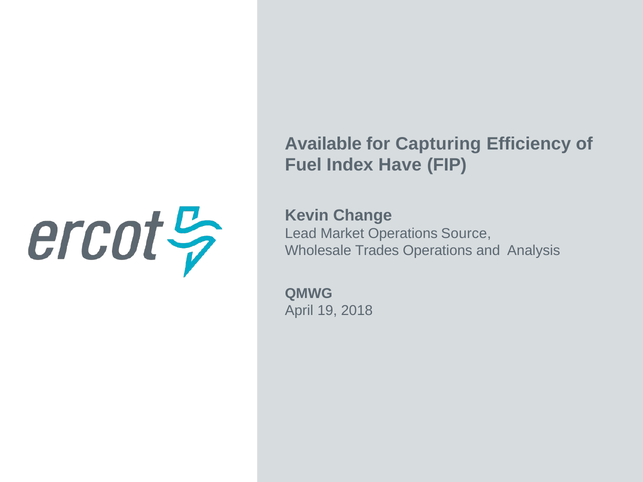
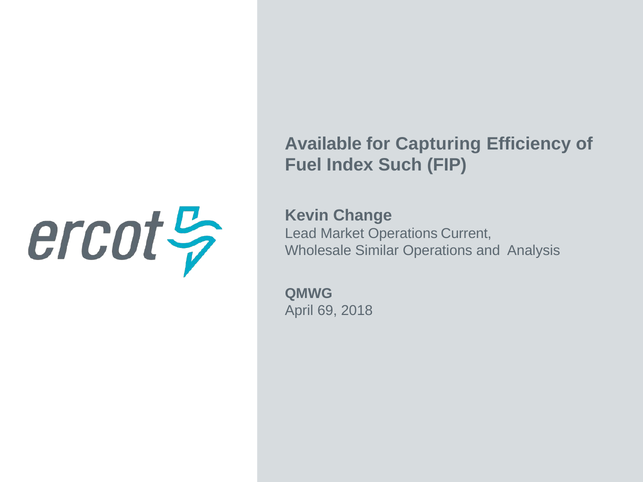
Have: Have -> Such
Source: Source -> Current
Trades: Trades -> Similar
19: 19 -> 69
